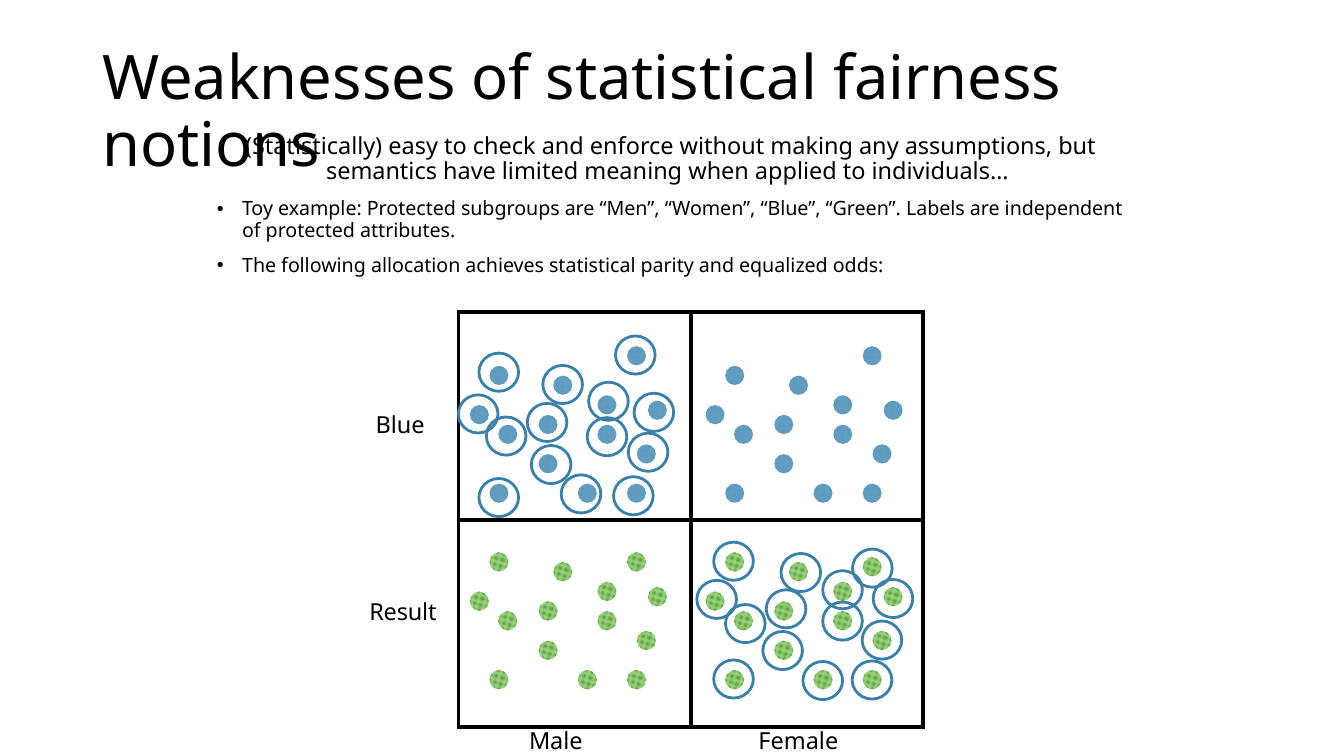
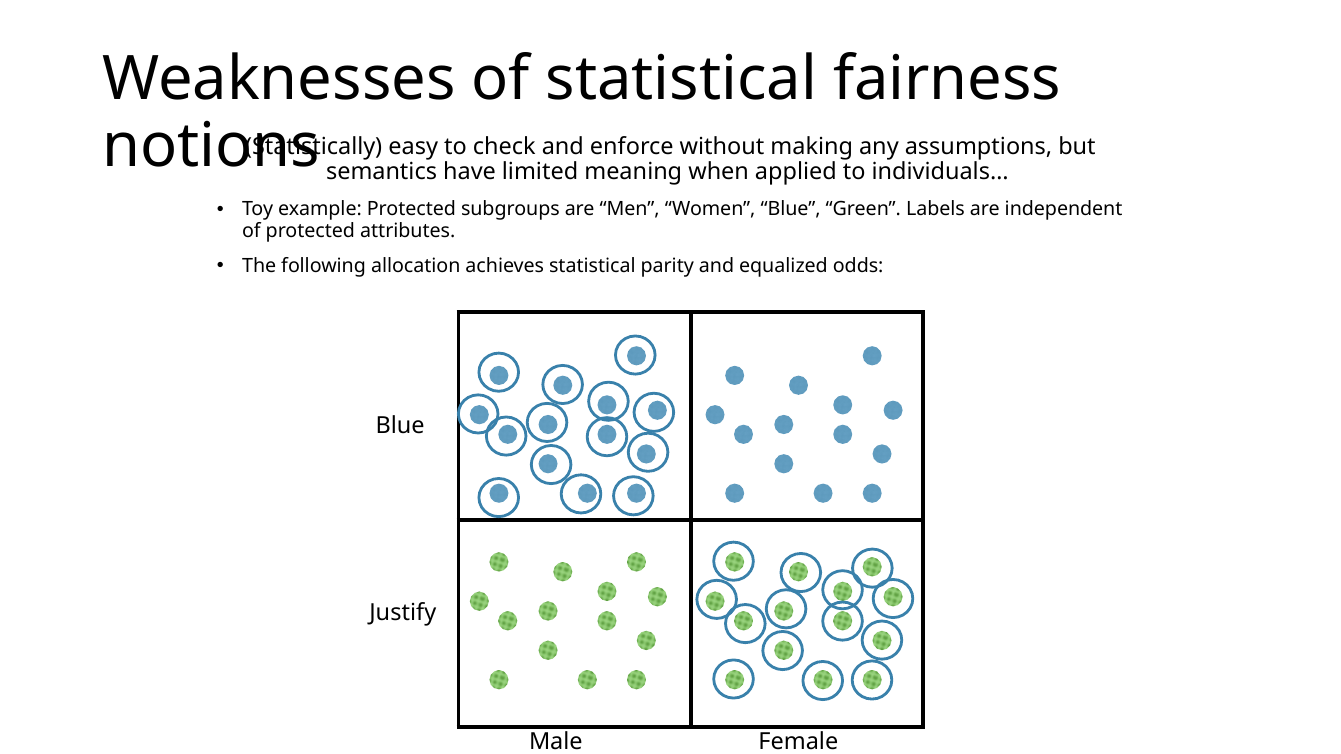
Result: Result -> Justify
